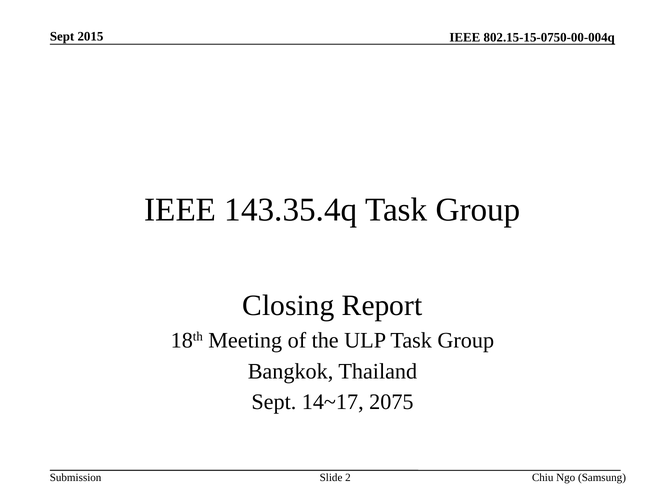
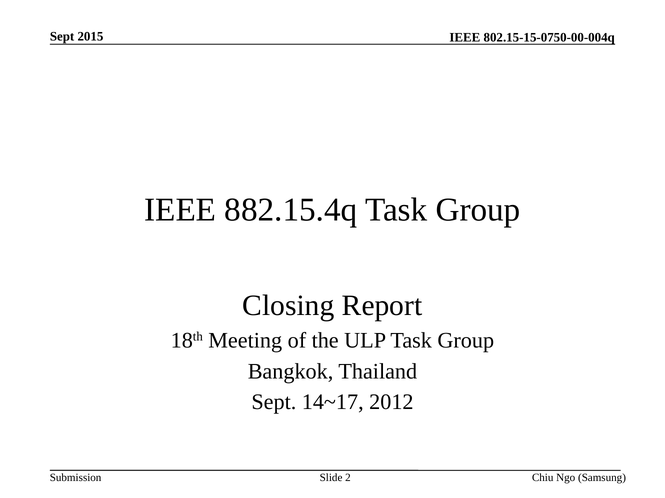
143.35.4q: 143.35.4q -> 882.15.4q
2075: 2075 -> 2012
